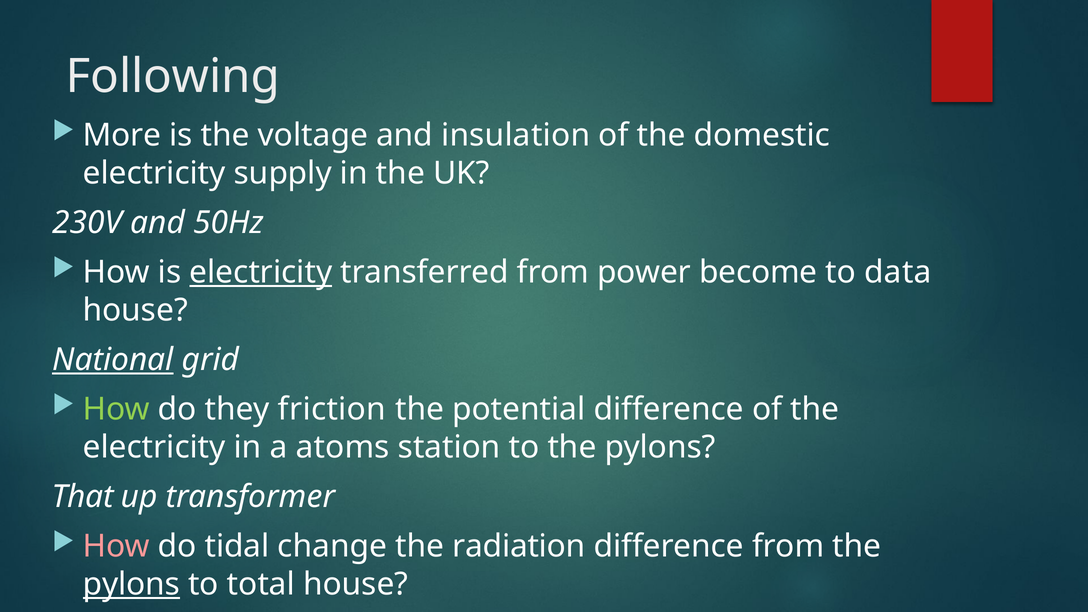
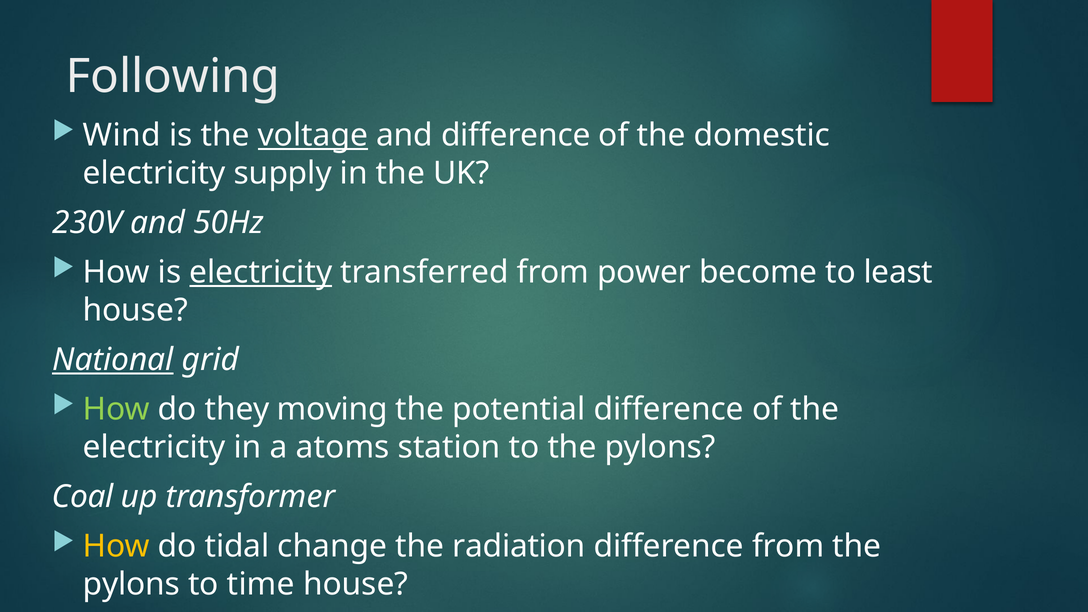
More: More -> Wind
voltage underline: none -> present
and insulation: insulation -> difference
data: data -> least
friction: friction -> moving
That: That -> Coal
How at (116, 546) colour: pink -> yellow
pylons at (131, 584) underline: present -> none
total: total -> time
